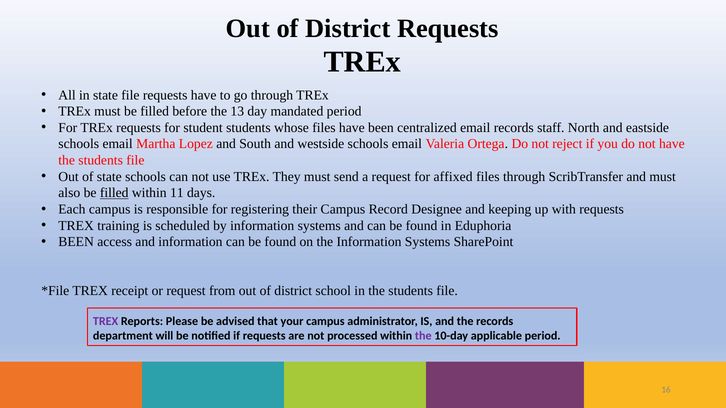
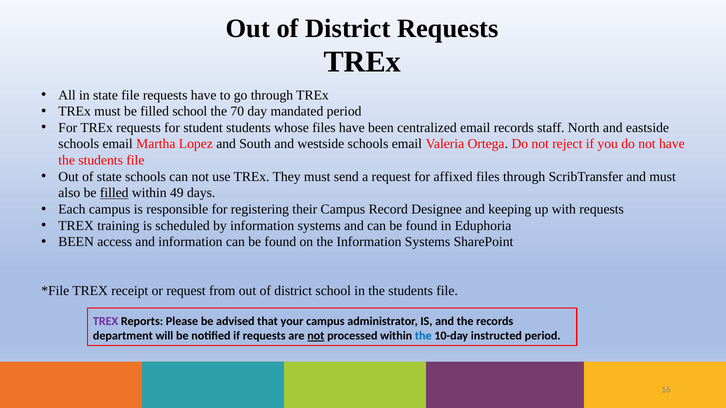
filled before: before -> school
13: 13 -> 70
11: 11 -> 49
not at (316, 336) underline: none -> present
the at (423, 336) colour: purple -> blue
applicable: applicable -> instructed
